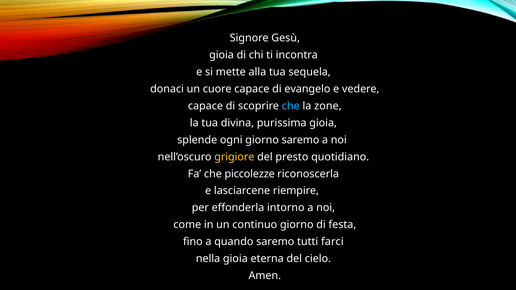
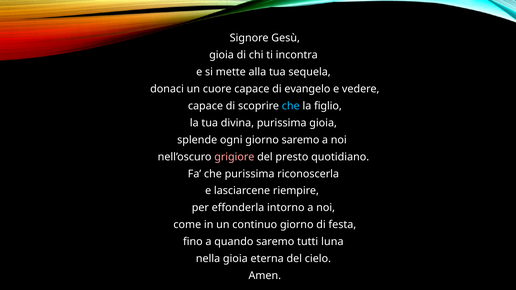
zone: zone -> figlio
grigiore colour: yellow -> pink
che piccolezze: piccolezze -> purissima
farci: farci -> luna
